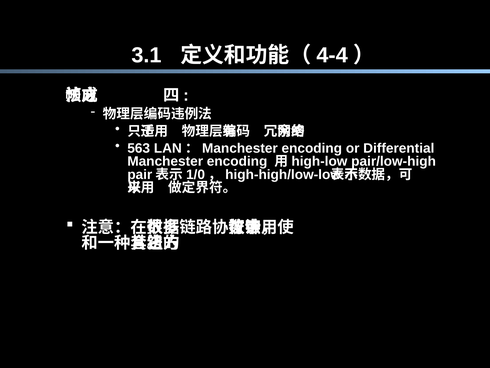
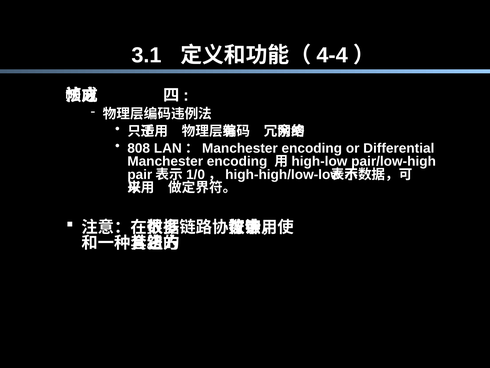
563: 563 -> 808
